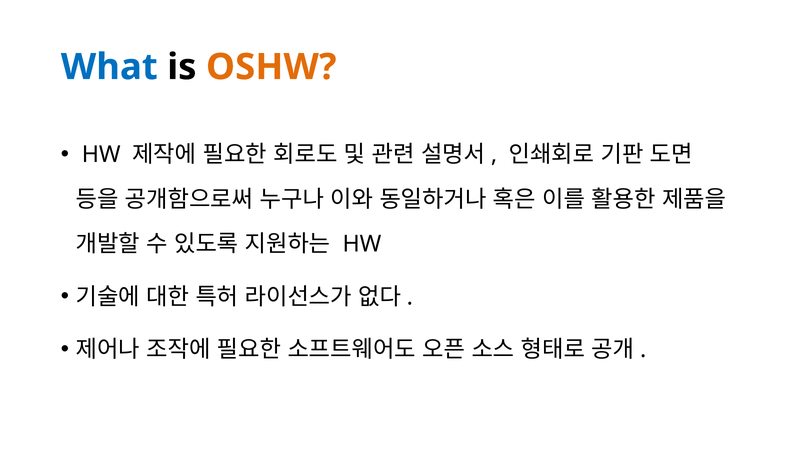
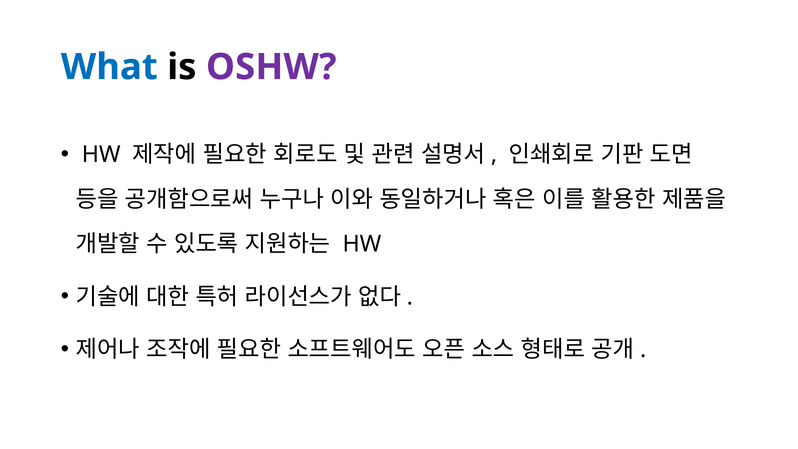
OSHW colour: orange -> purple
